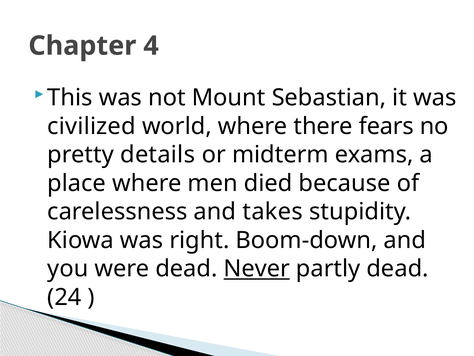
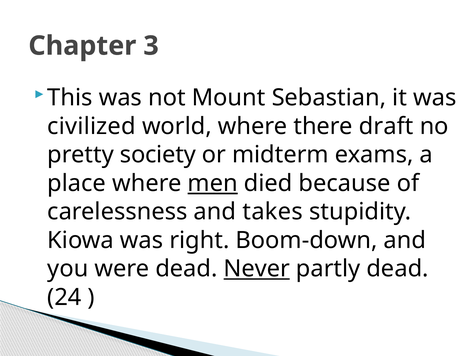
4: 4 -> 3
fears: fears -> draft
details: details -> society
men underline: none -> present
